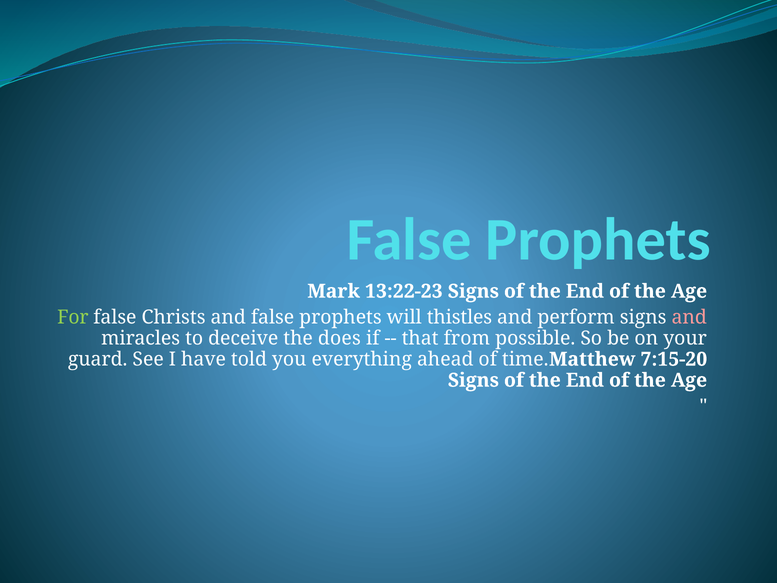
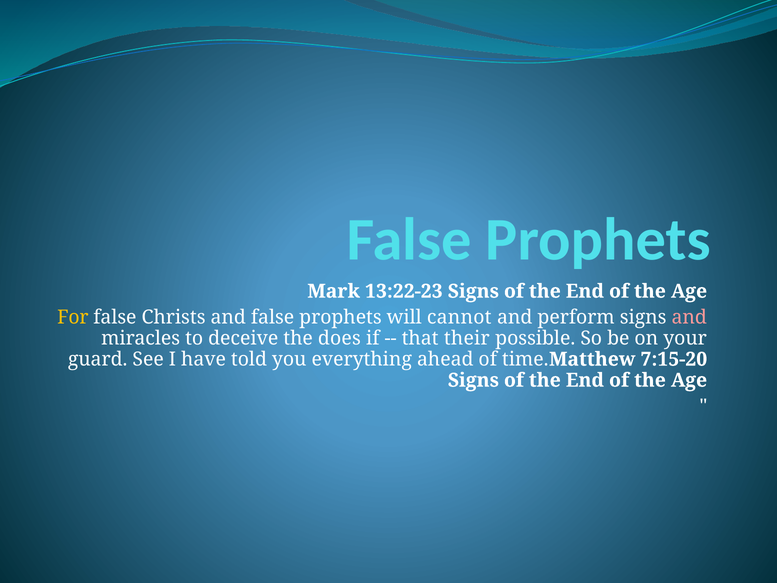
For colour: light green -> yellow
thistles: thistles -> cannot
from: from -> their
